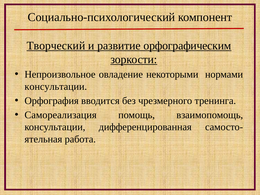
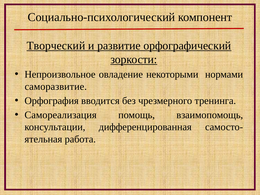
орфографическим: орфографическим -> орфографический
консультации at (56, 87): консультации -> саморазвитие
